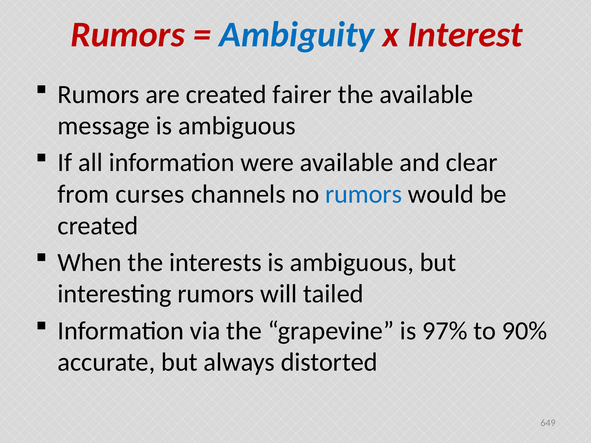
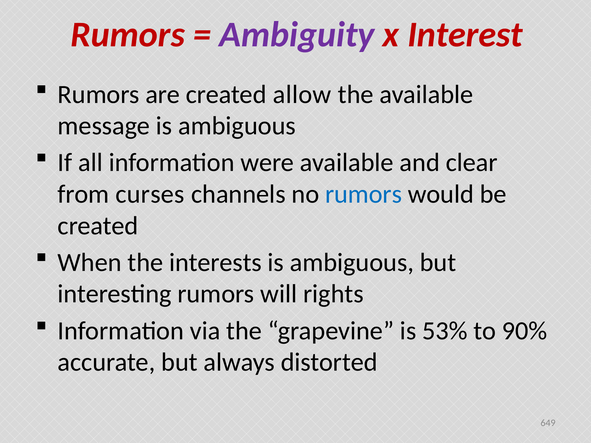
Ambiguity colour: blue -> purple
fairer: fairer -> allow
tailed: tailed -> rights
97%: 97% -> 53%
